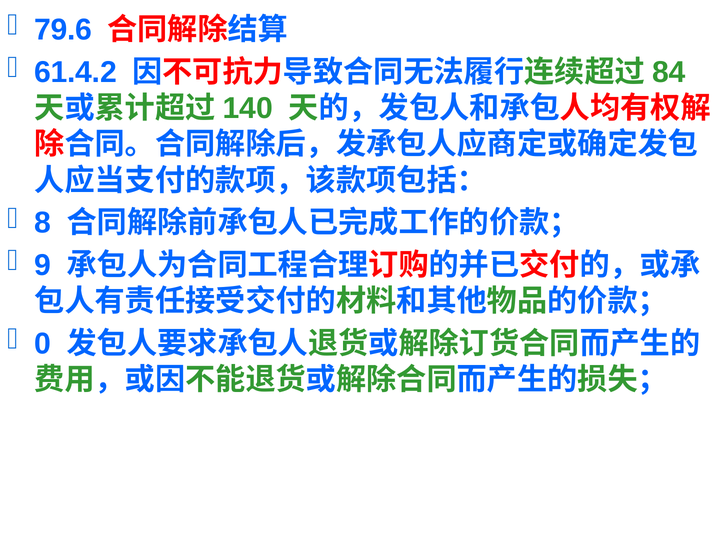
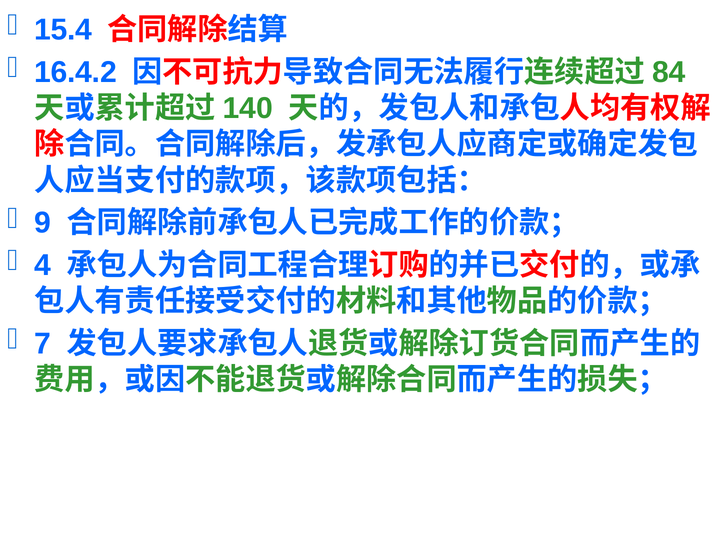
79.6: 79.6 -> 15.4
61.4.2: 61.4.2 -> 16.4.2
8: 8 -> 9
9: 9 -> 4
0: 0 -> 7
